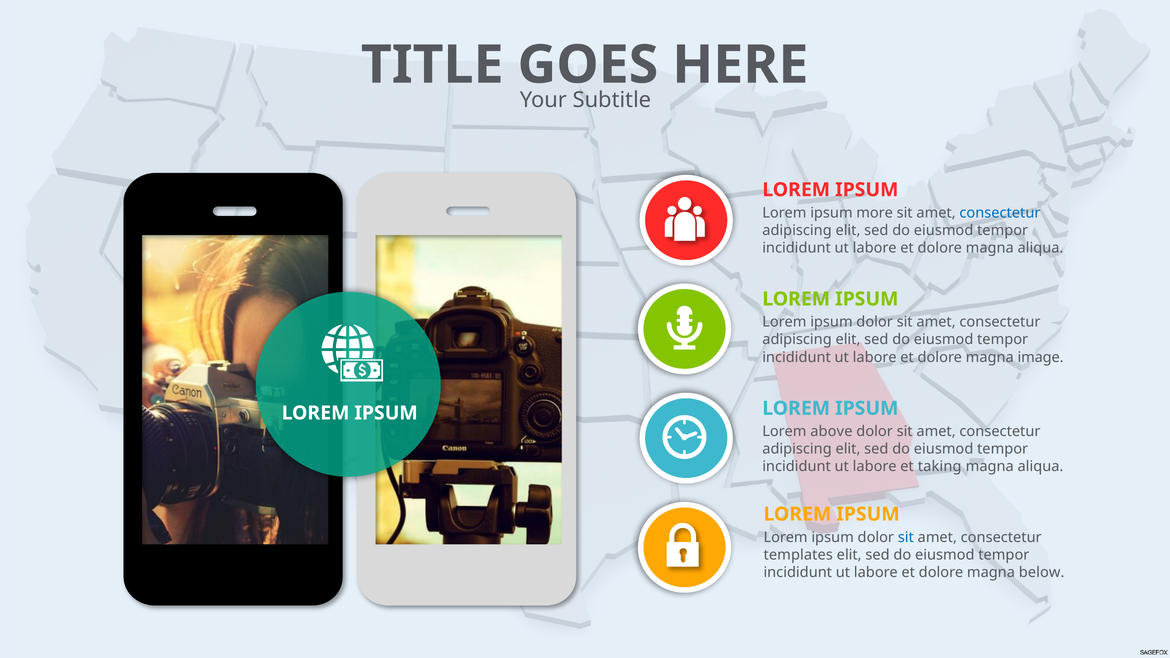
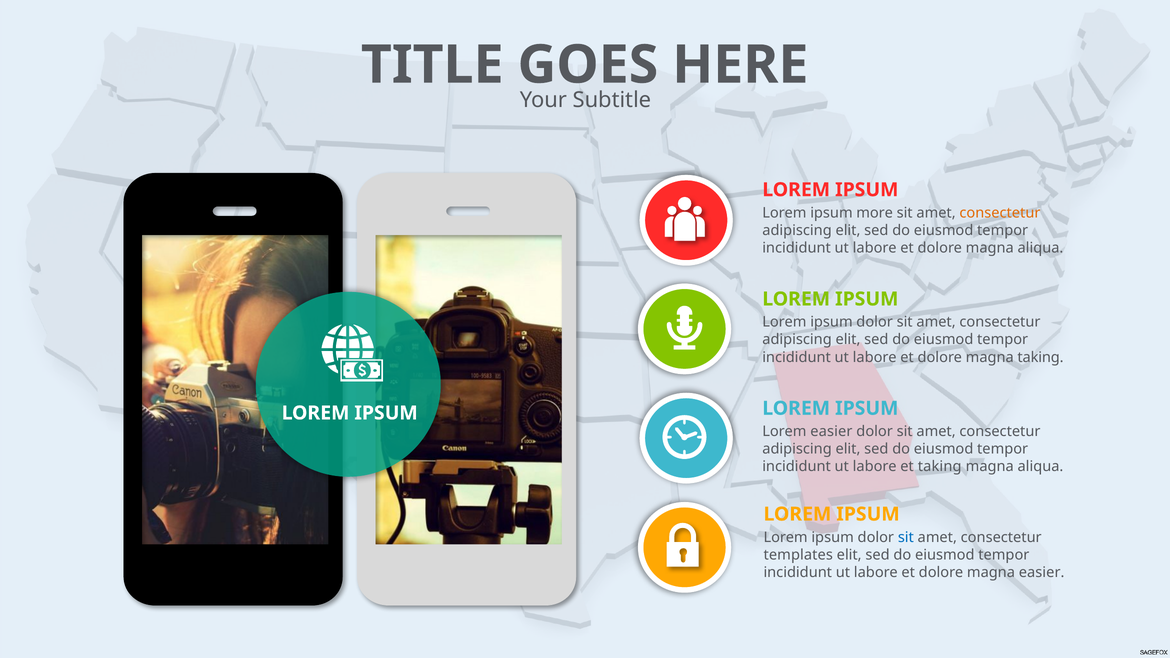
consectetur at (1000, 213) colour: blue -> orange
magna image: image -> taking
Lorem above: above -> easier
magna below: below -> easier
